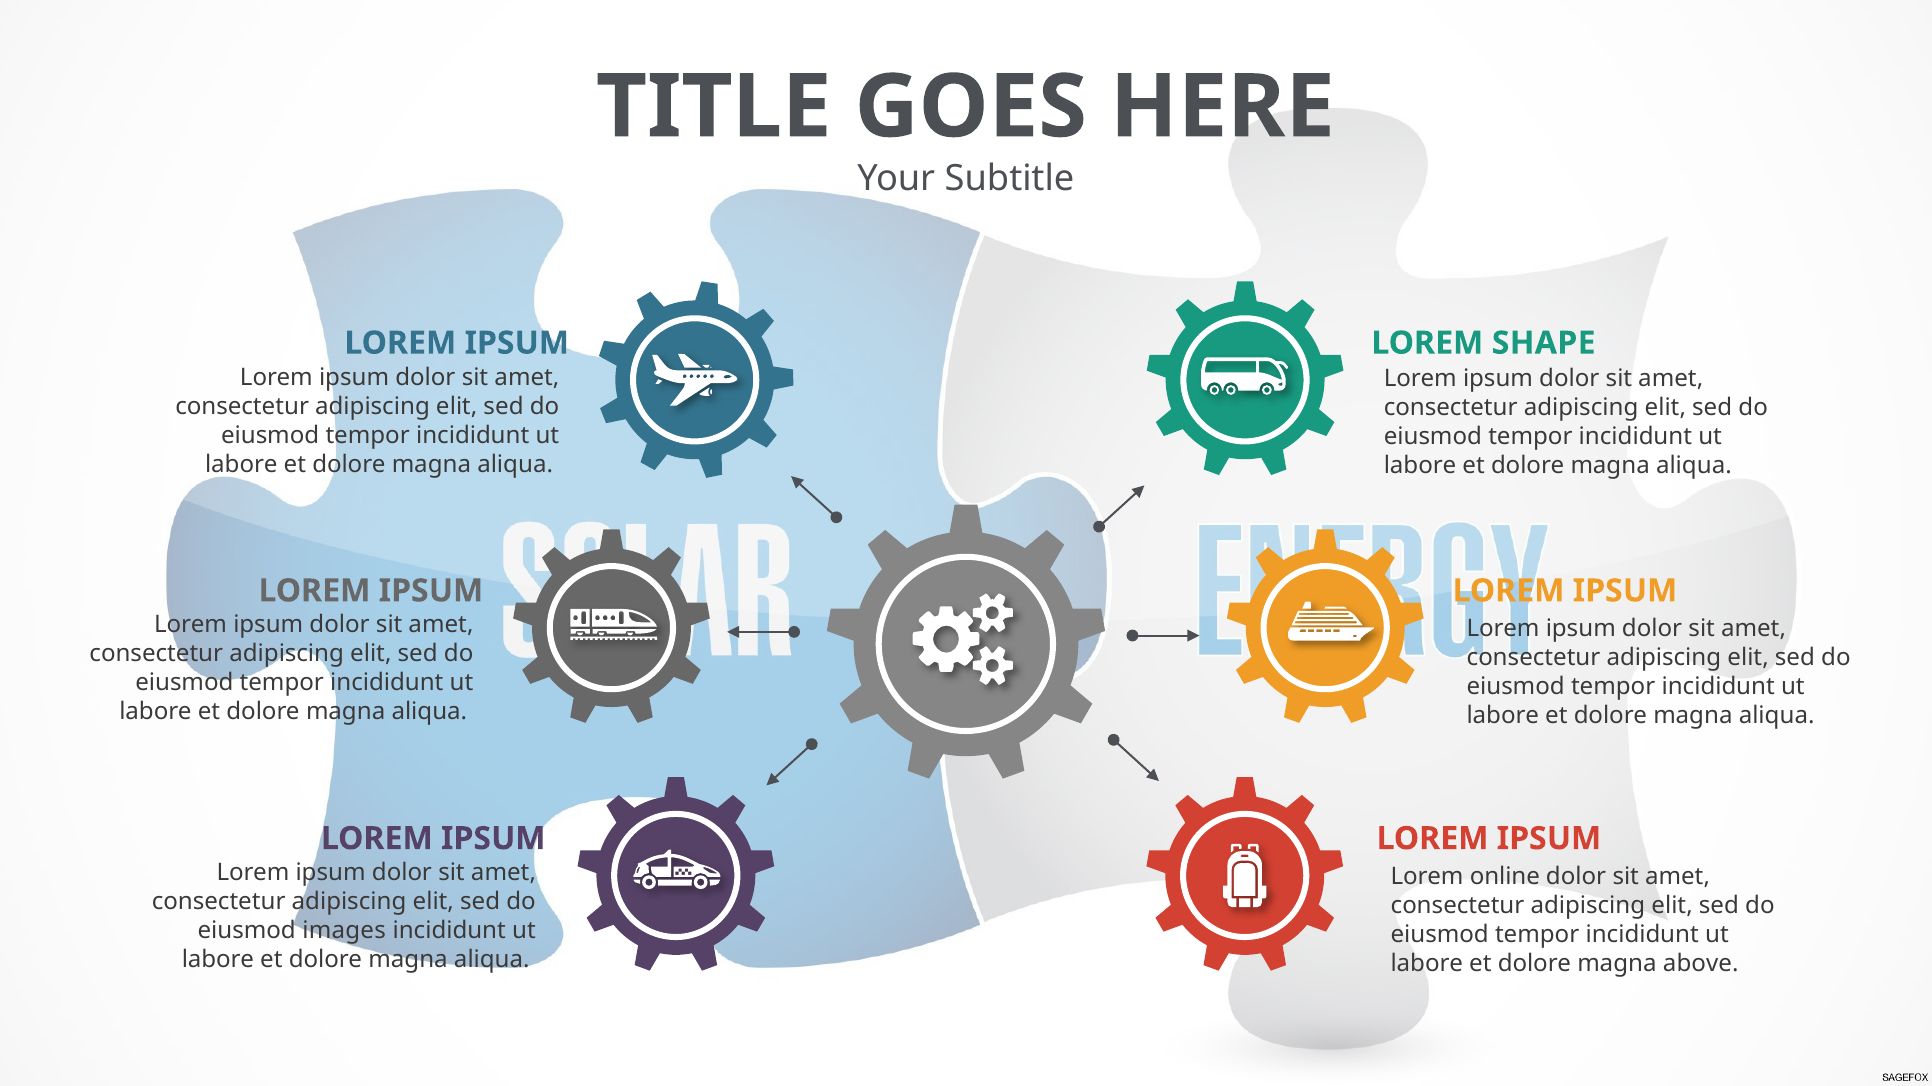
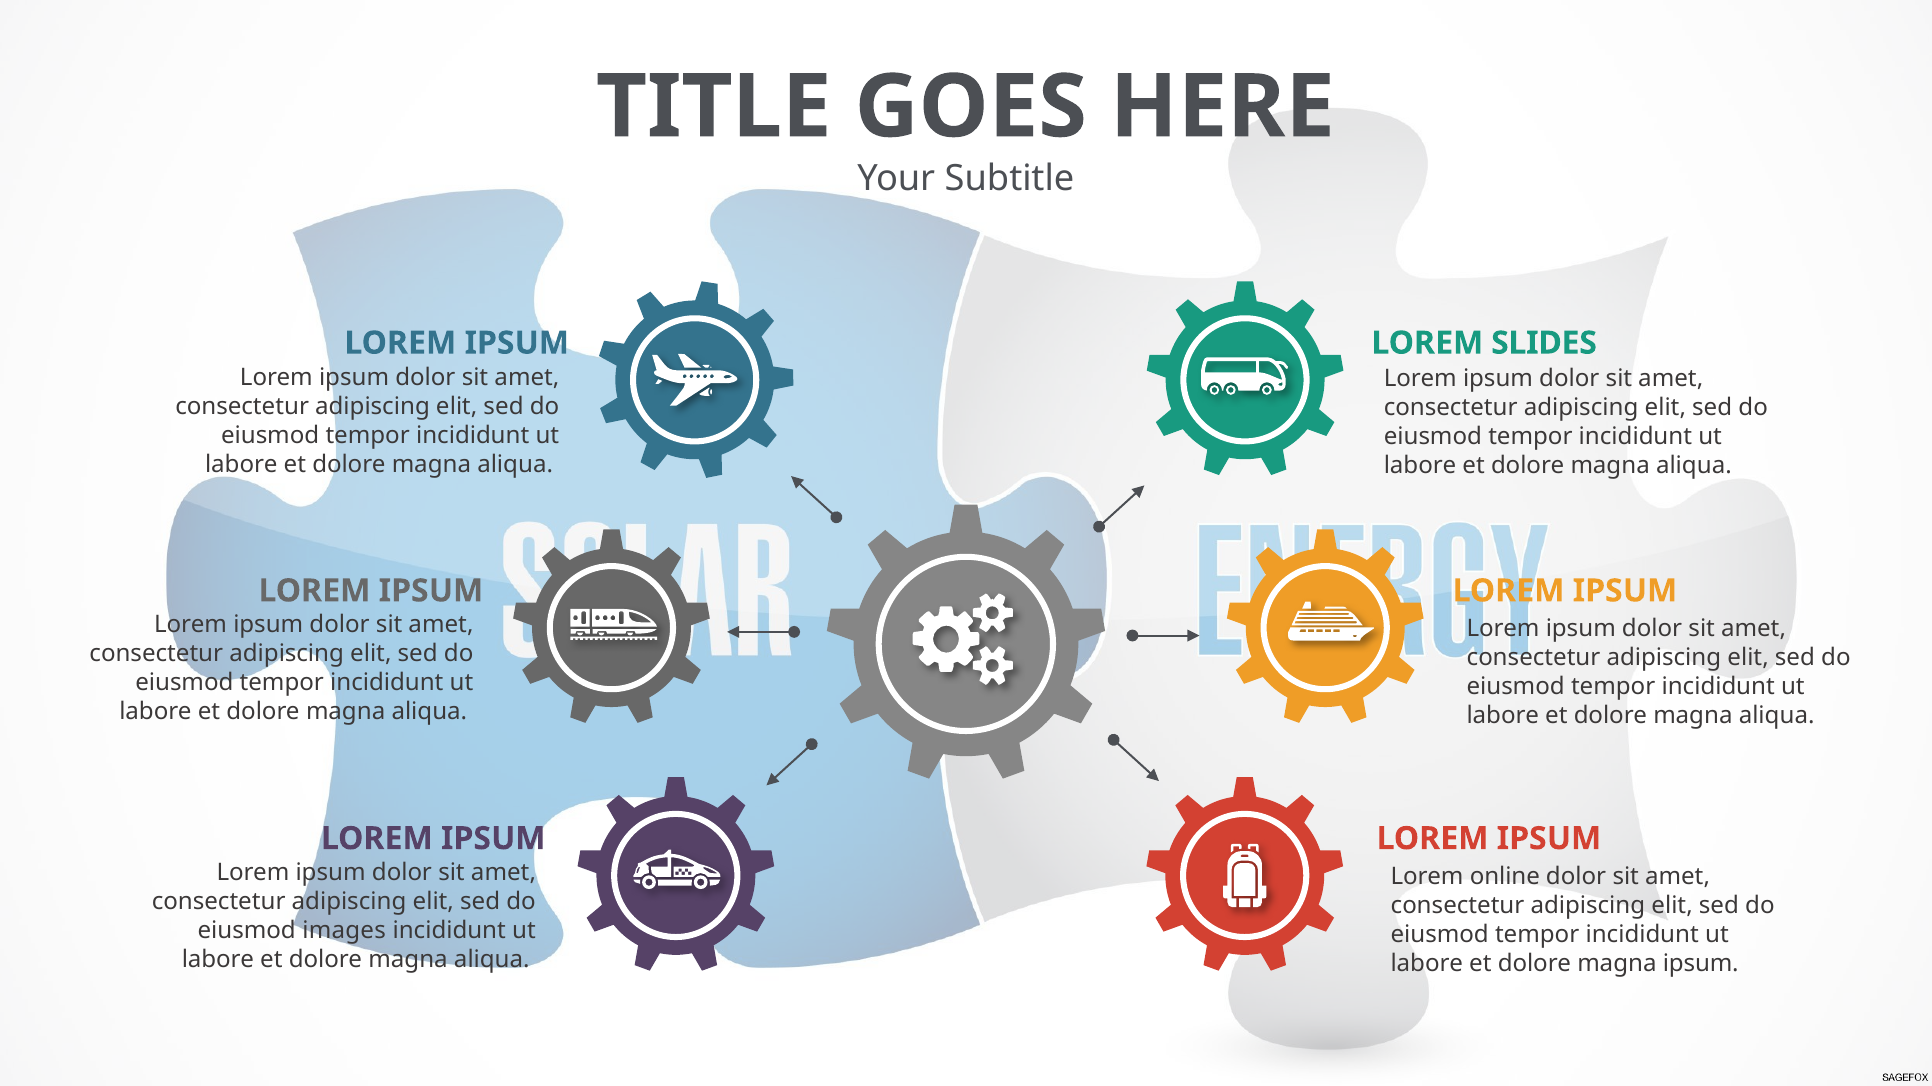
SHAPE: SHAPE -> SLIDES
magna above: above -> ipsum
